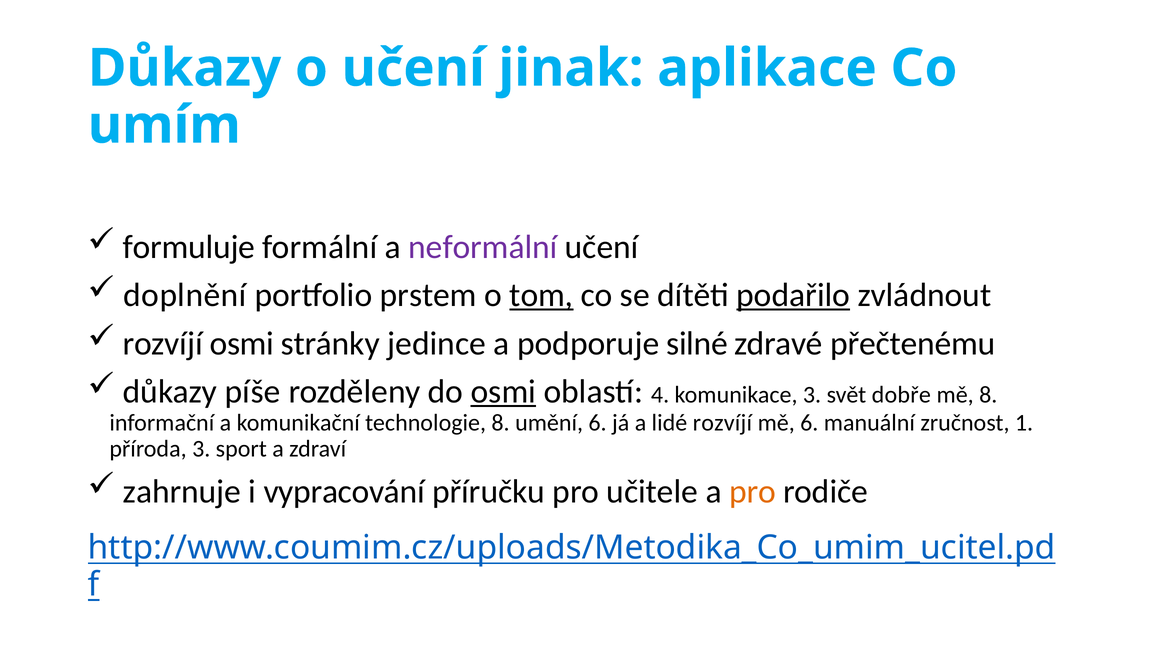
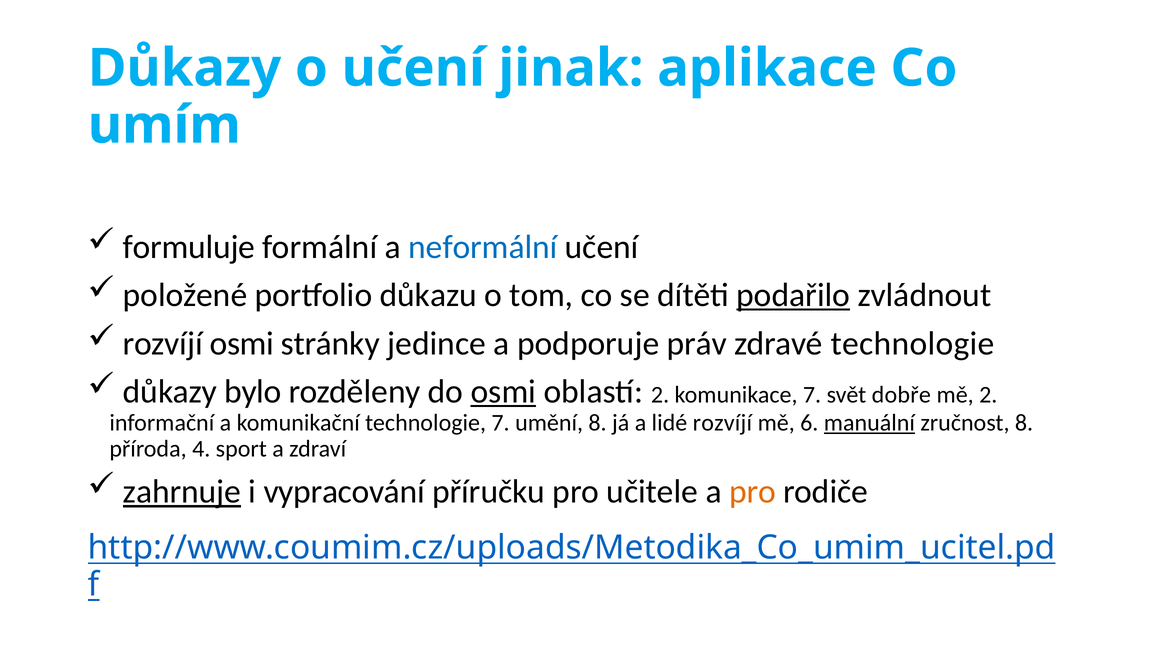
neformální colour: purple -> blue
doplnění: doplnění -> položené
prstem: prstem -> důkazu
tom underline: present -> none
silné: silné -> práv
zdravé přečtenému: přečtenému -> technologie
píše: píše -> bylo
oblastí 4: 4 -> 2
komunikace 3: 3 -> 7
mě 8: 8 -> 2
technologie 8: 8 -> 7
umění 6: 6 -> 8
manuální underline: none -> present
zručnost 1: 1 -> 8
příroda 3: 3 -> 4
zahrnuje underline: none -> present
